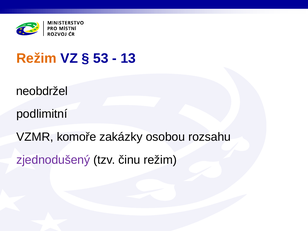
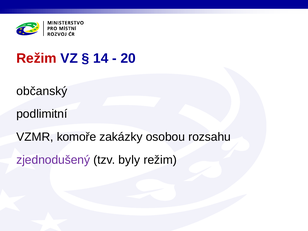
Režim at (37, 58) colour: orange -> red
53: 53 -> 14
13: 13 -> 20
neobdržel: neobdržel -> občanský
činu: činu -> byly
